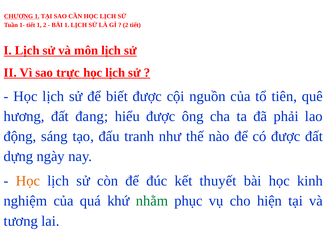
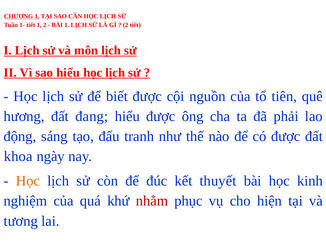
sao trực: trực -> hiểu
dựng: dựng -> khoa
nhằm colour: green -> red
